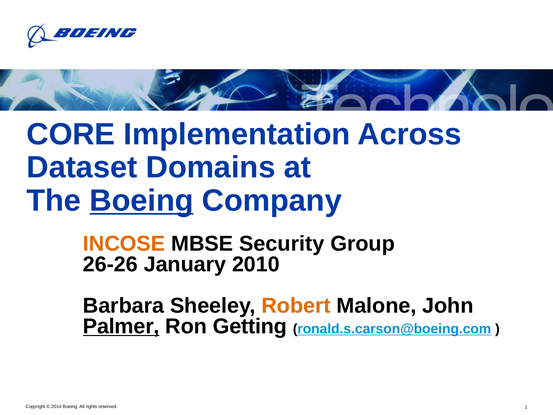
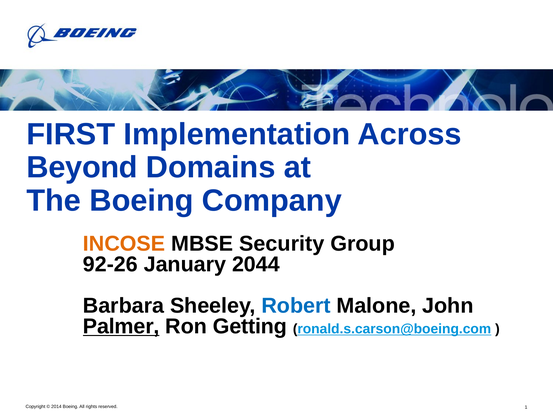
CORE: CORE -> FIRST
Dataset: Dataset -> Beyond
Boeing at (142, 201) underline: present -> none
26-26: 26-26 -> 92-26
2010: 2010 -> 2044
Robert colour: orange -> blue
